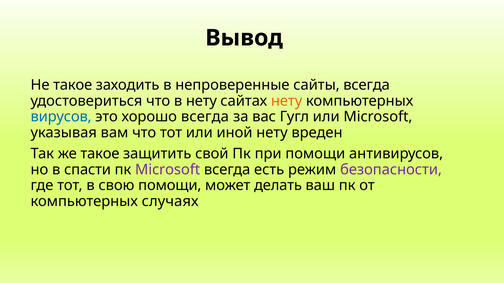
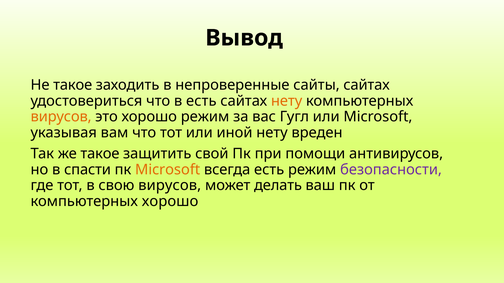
сайты всегда: всегда -> сайтах
в нету: нету -> есть
вирусов at (61, 117) colour: blue -> orange
хорошо всегда: всегда -> режим
Microsoft at (168, 170) colour: purple -> orange
свою помощи: помощи -> вирусов
компьютерных случаях: случаях -> хорошо
